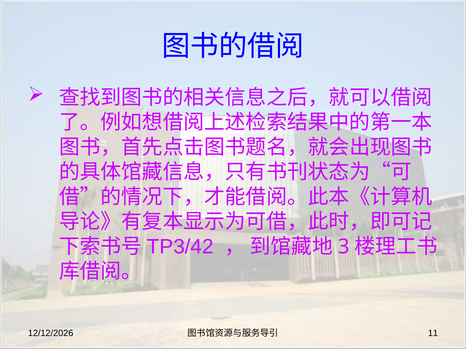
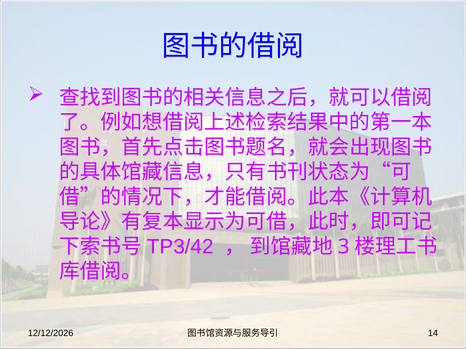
11: 11 -> 14
